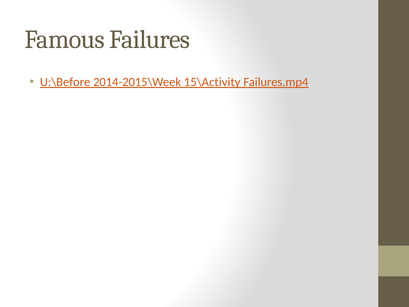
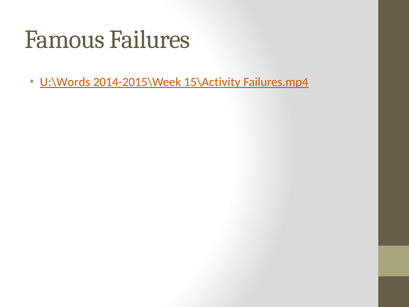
U:\Before: U:\Before -> U:\Words
